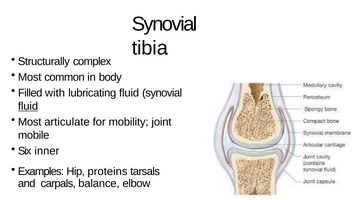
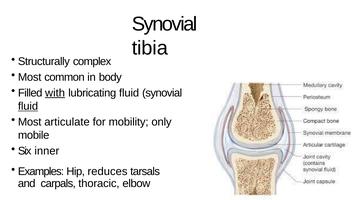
with underline: none -> present
joint: joint -> only
proteins: proteins -> reduces
balance: balance -> thoracic
